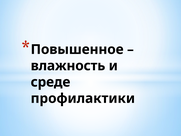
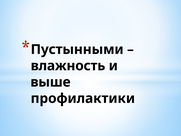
Повышенное: Повышенное -> Пустынными
среде: среде -> выше
